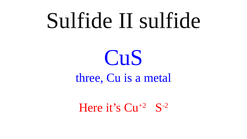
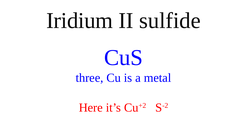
Sulfide at (79, 21): Sulfide -> Iridium
